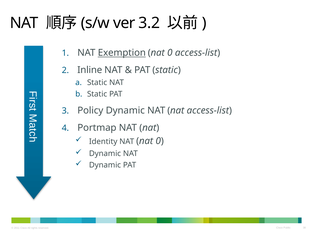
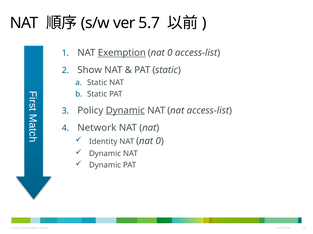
3.2: 3.2 -> 5.7
Inline: Inline -> Show
Dynamic at (125, 111) underline: none -> present
Portmap: Portmap -> Network
